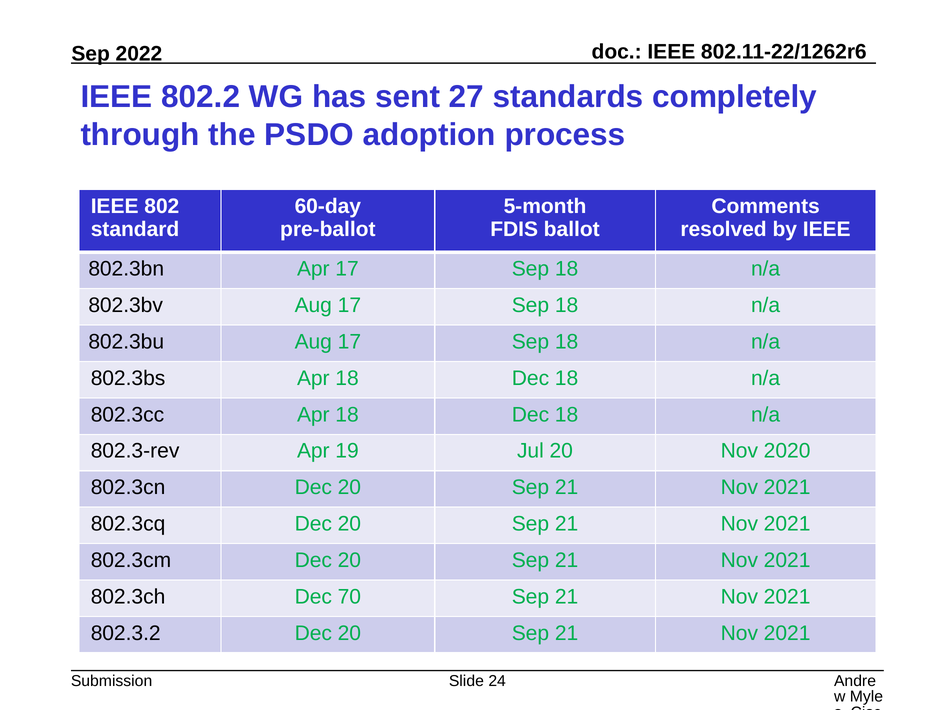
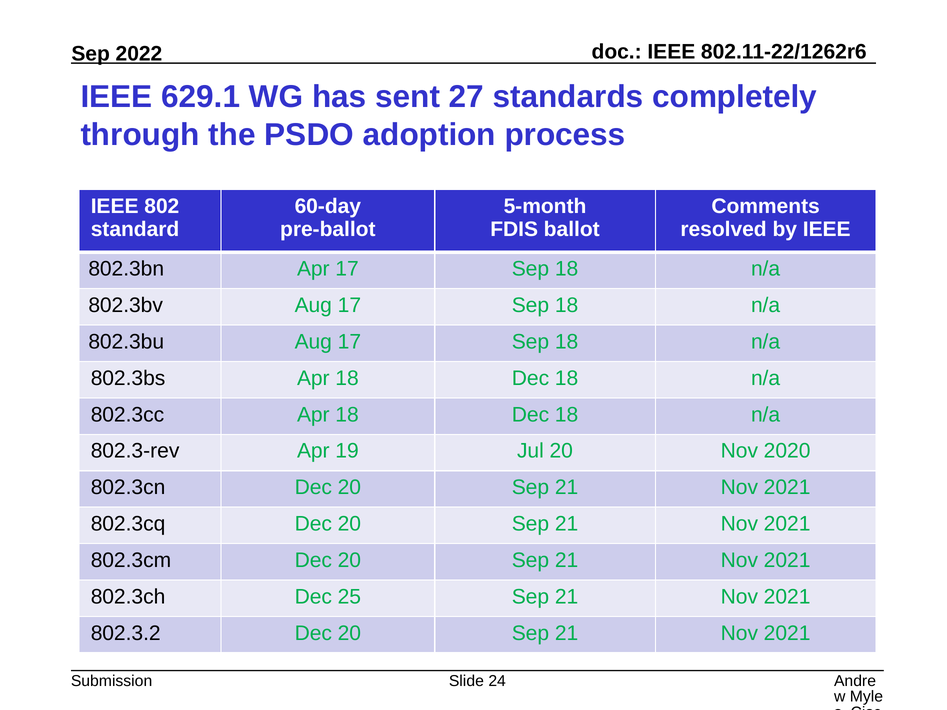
802.2: 802.2 -> 629.1
70: 70 -> 25
